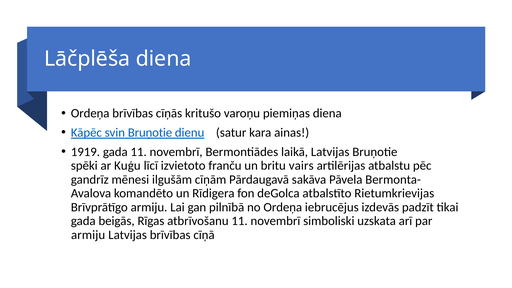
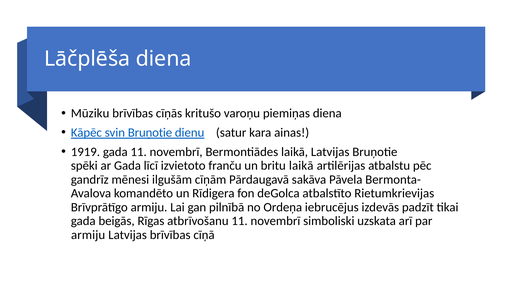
Ordeņa at (90, 113): Ordeņa -> Mūziku
ar Kuģu: Kuģu -> Gada
britu vairs: vairs -> laikā
